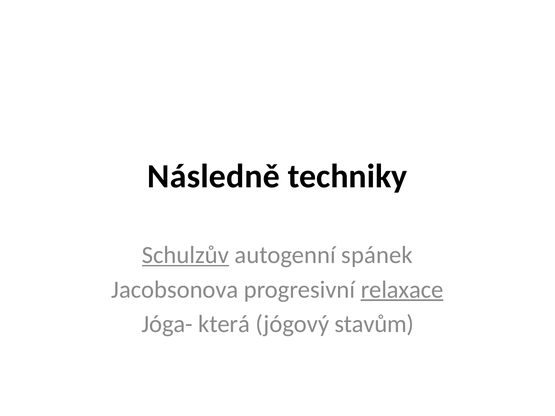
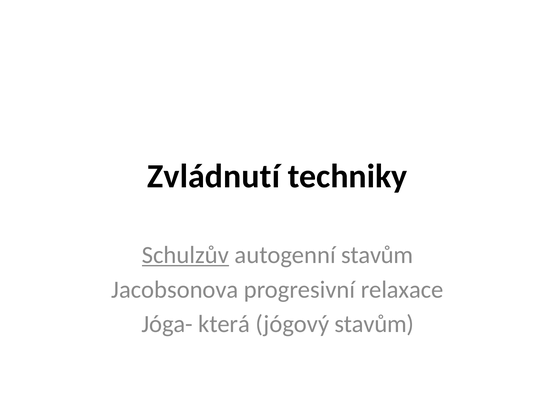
Následně: Následně -> Zvládnutí
autogenní spánek: spánek -> stavům
relaxace underline: present -> none
